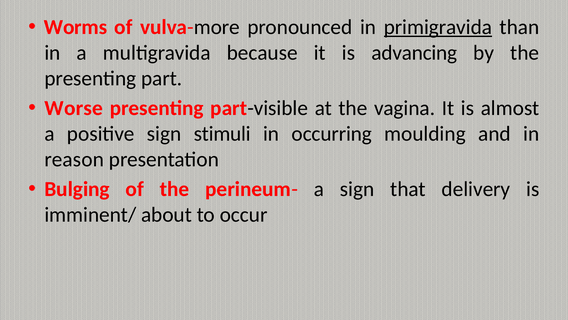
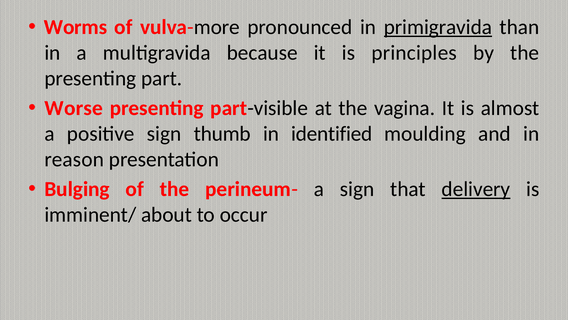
advancing: advancing -> principles
stimuli: stimuli -> thumb
occurring: occurring -> identified
delivery underline: none -> present
